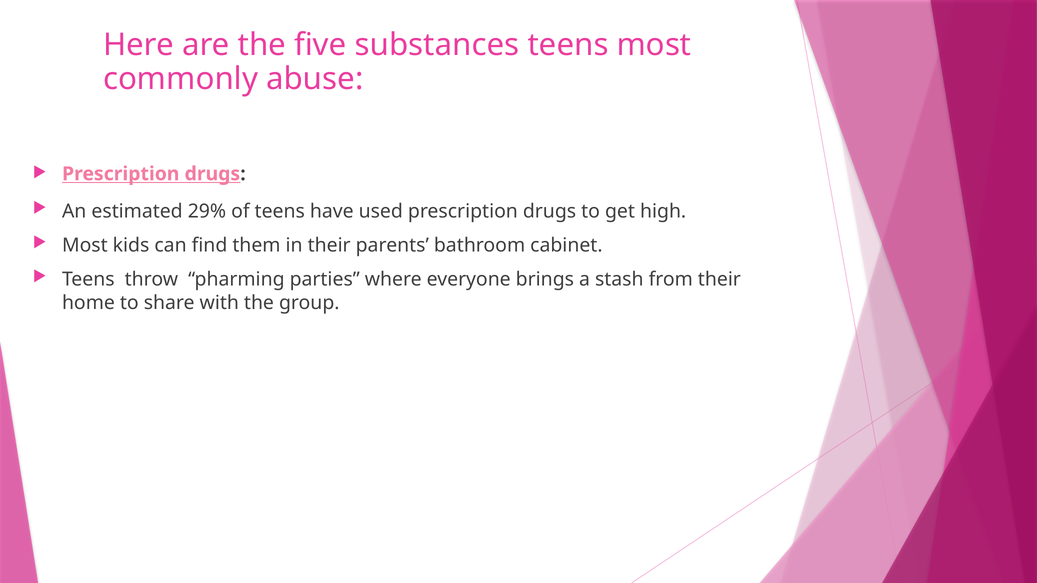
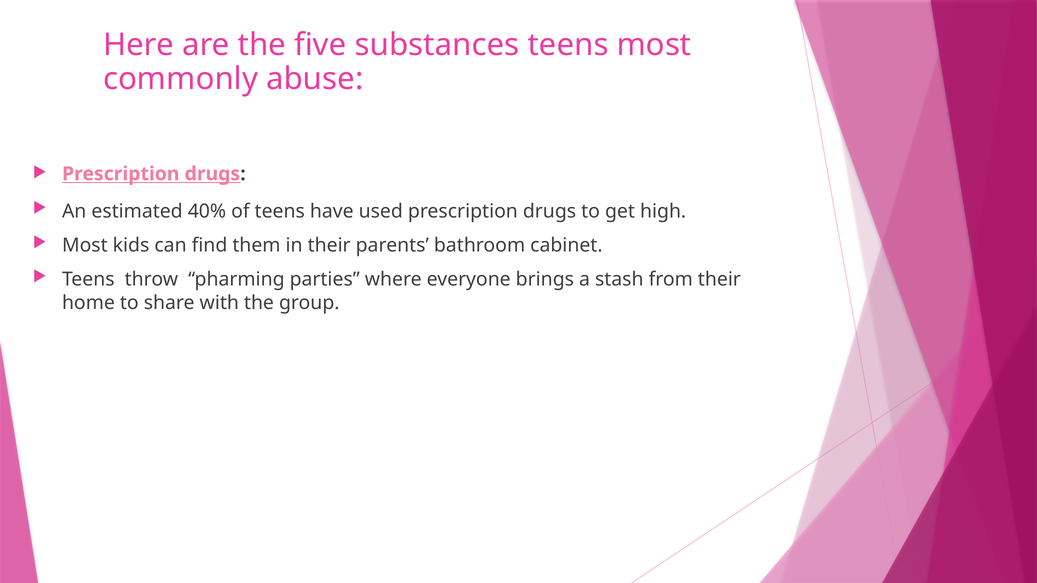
29%: 29% -> 40%
